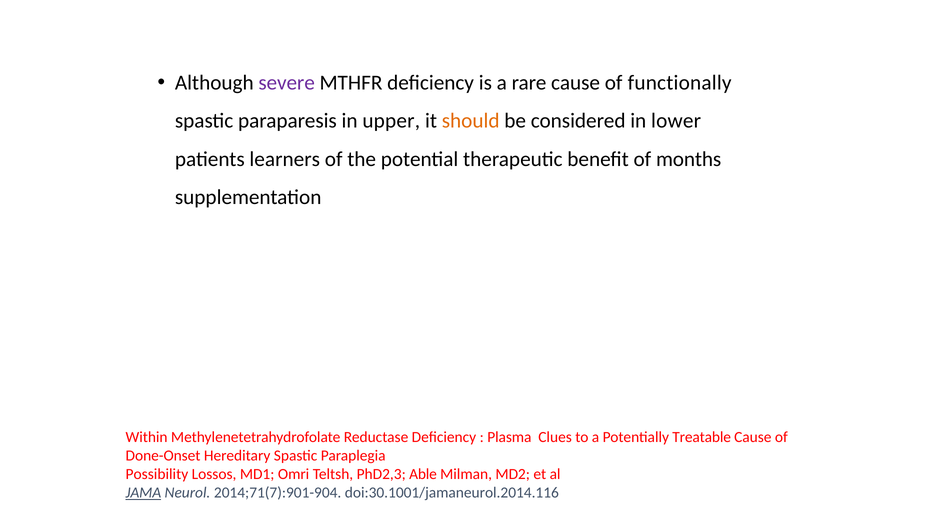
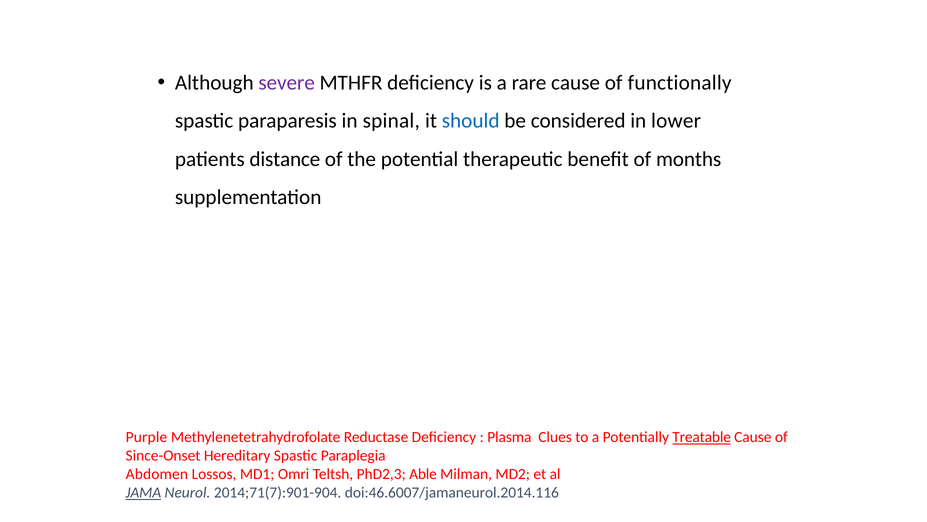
upper: upper -> spinal
should colour: orange -> blue
learners: learners -> distance
Within: Within -> Purple
Treatable underline: none -> present
Done-Onset: Done-Onset -> Since-Onset
Possibility: Possibility -> Abdomen
doi:30.1001/jamaneurol.2014.116: doi:30.1001/jamaneurol.2014.116 -> doi:46.6007/jamaneurol.2014.116
